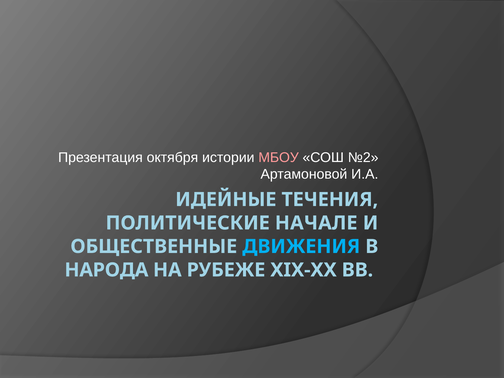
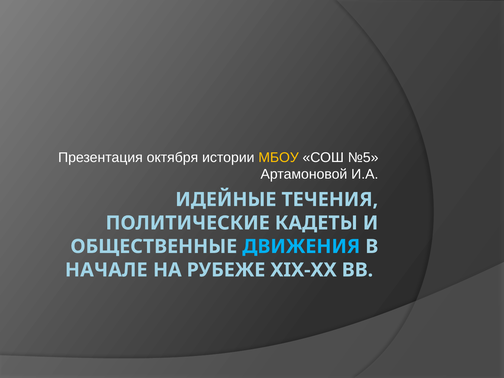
МБОУ colour: pink -> yellow
№2: №2 -> №5
НАЧАЛЕ: НАЧАЛЕ -> КАДЕТЫ
НАРОДА: НАРОДА -> НАЧАЛЕ
